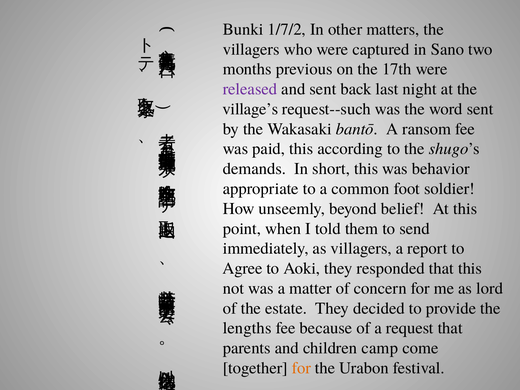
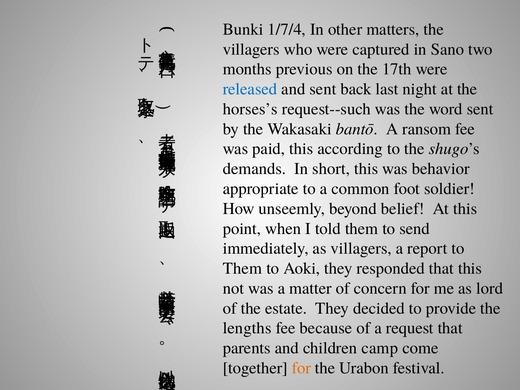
1/7/2: 1/7/2 -> 1/7/4
released colour: purple -> blue
village’s: village’s -> horses’s
Agree at (243, 268): Agree -> Them
